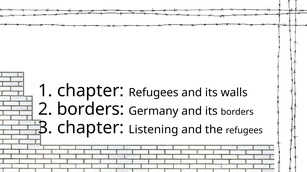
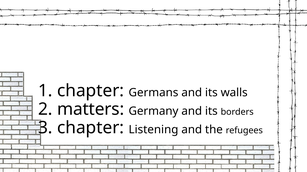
chapter Refugees: Refugees -> Germans
2 borders: borders -> matters
